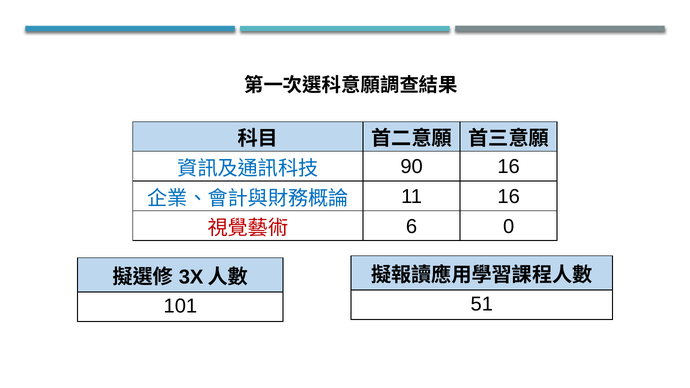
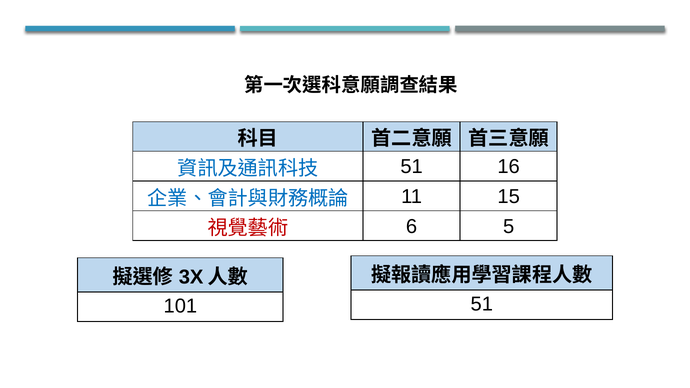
90 at (412, 167): 90 -> 51
11 16: 16 -> 15
0: 0 -> 5
